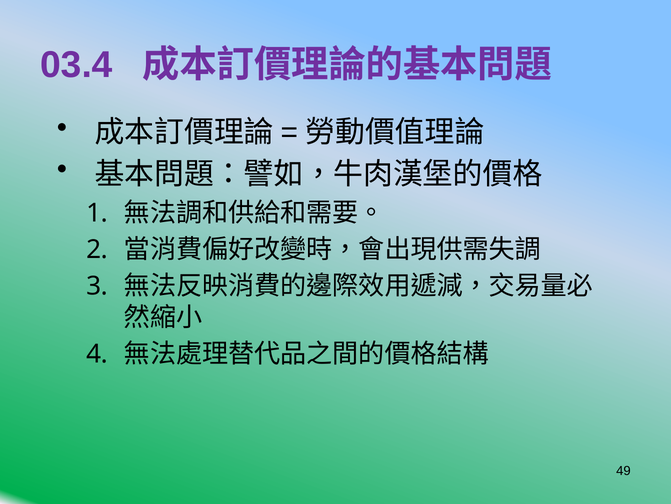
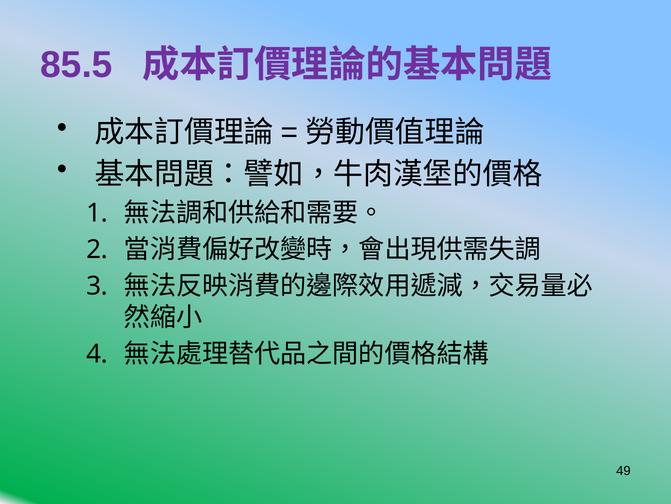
03.4: 03.4 -> 85.5
